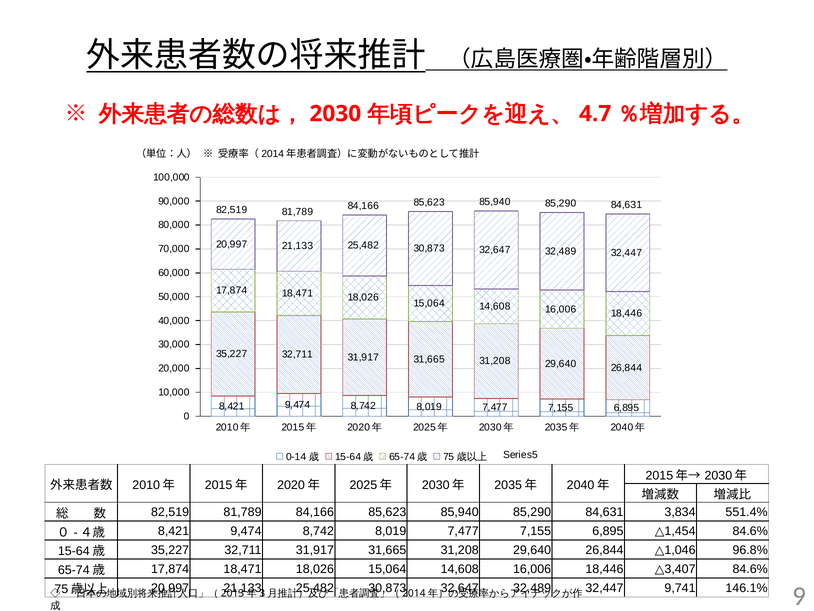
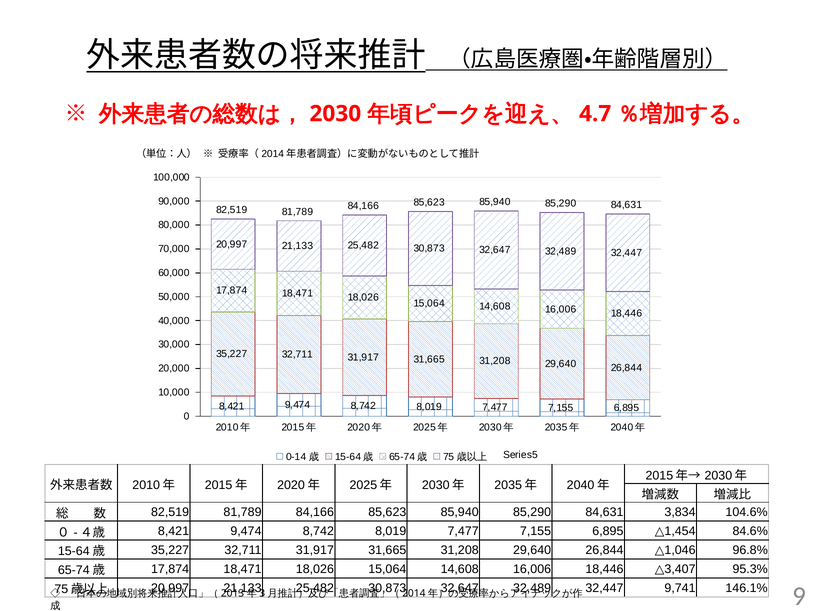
551.4%: 551.4% -> 104.6%
△3,407 84.6%: 84.6% -> 95.3%
